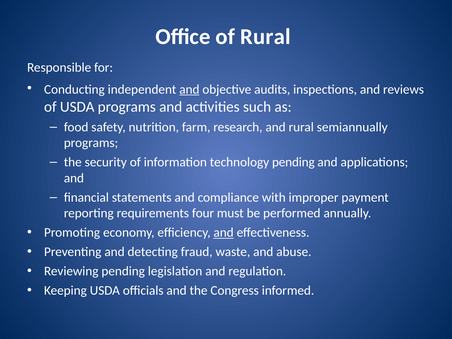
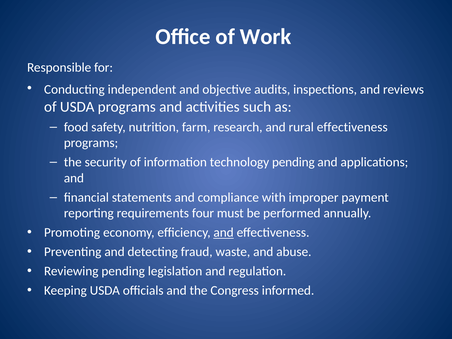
of Rural: Rural -> Work
and at (189, 89) underline: present -> none
rural semiannually: semiannually -> effectiveness
